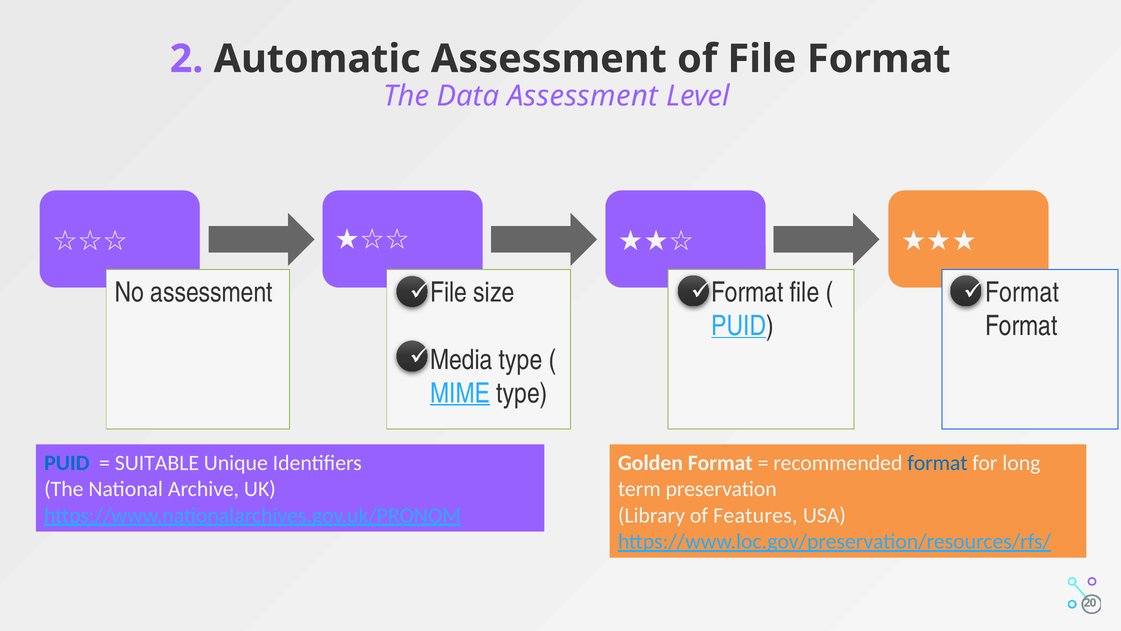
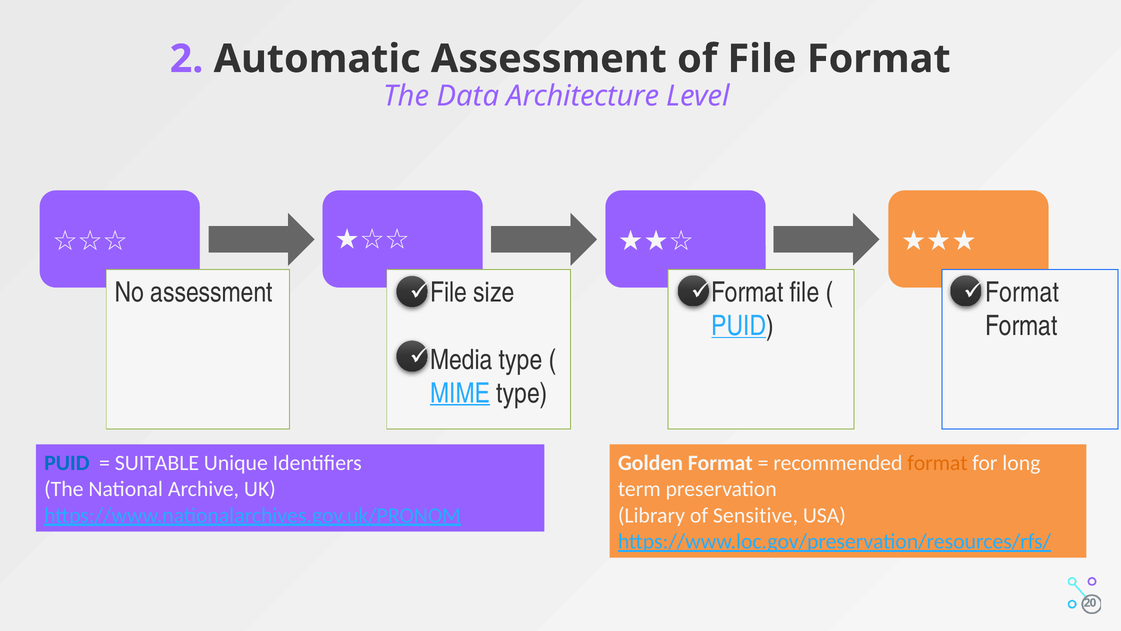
Data Assessment: Assessment -> Architecture
format at (937, 463) colour: blue -> orange
Features: Features -> Sensitive
